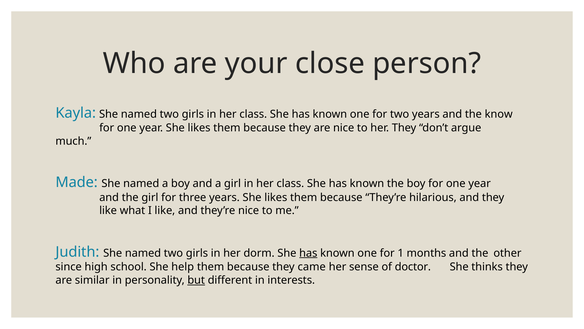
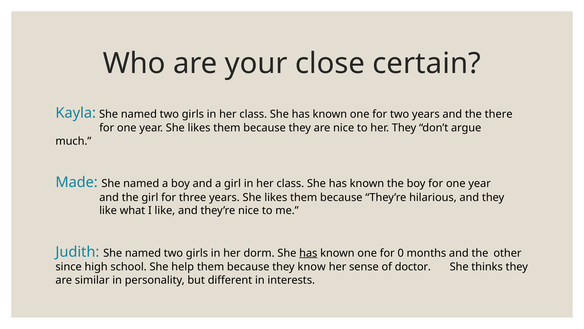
person: person -> certain
know: know -> there
1: 1 -> 0
came: came -> know
but underline: present -> none
